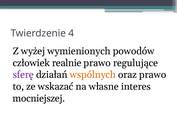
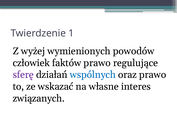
4: 4 -> 1
realnie: realnie -> faktów
wspólnych colour: orange -> blue
mocniejszej: mocniejszej -> związanych
